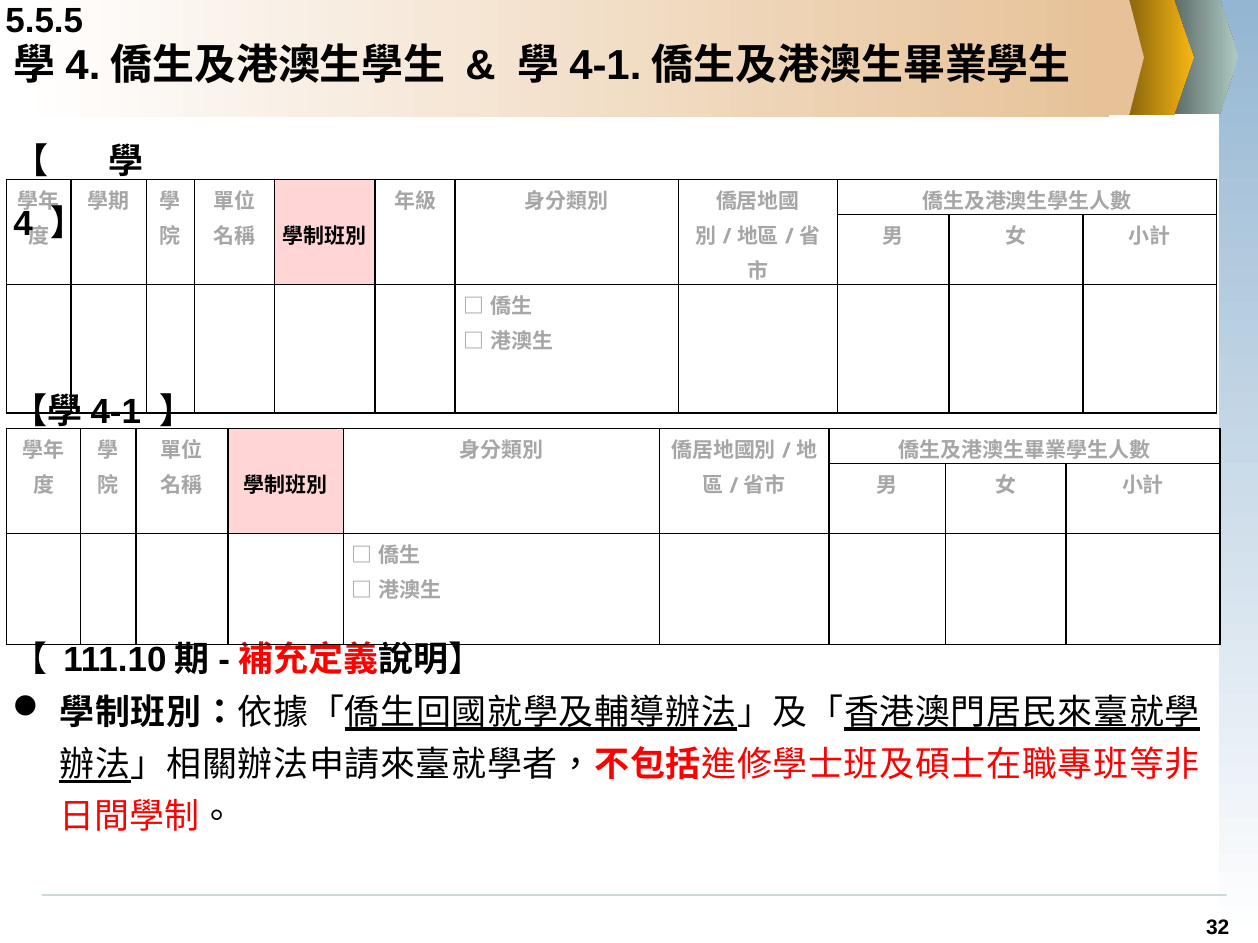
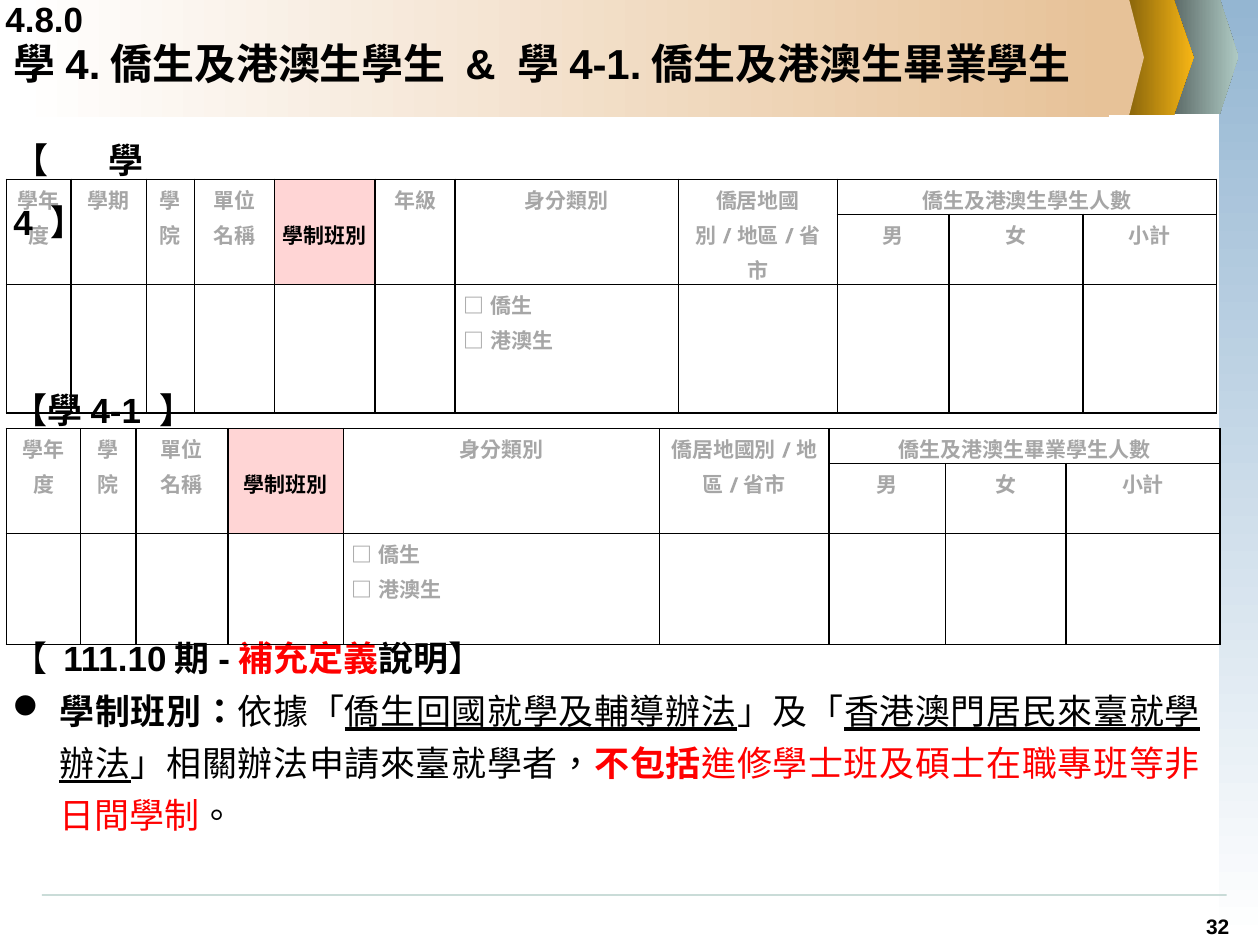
5.5.5: 5.5.5 -> 4.8.0
